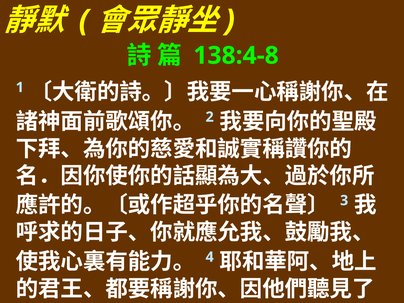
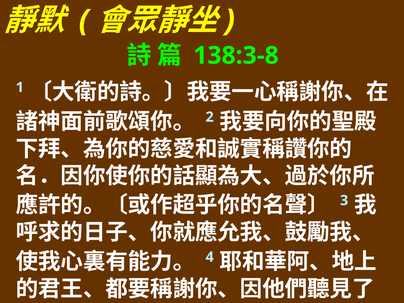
138:4-8: 138:4-8 -> 138:3-8
